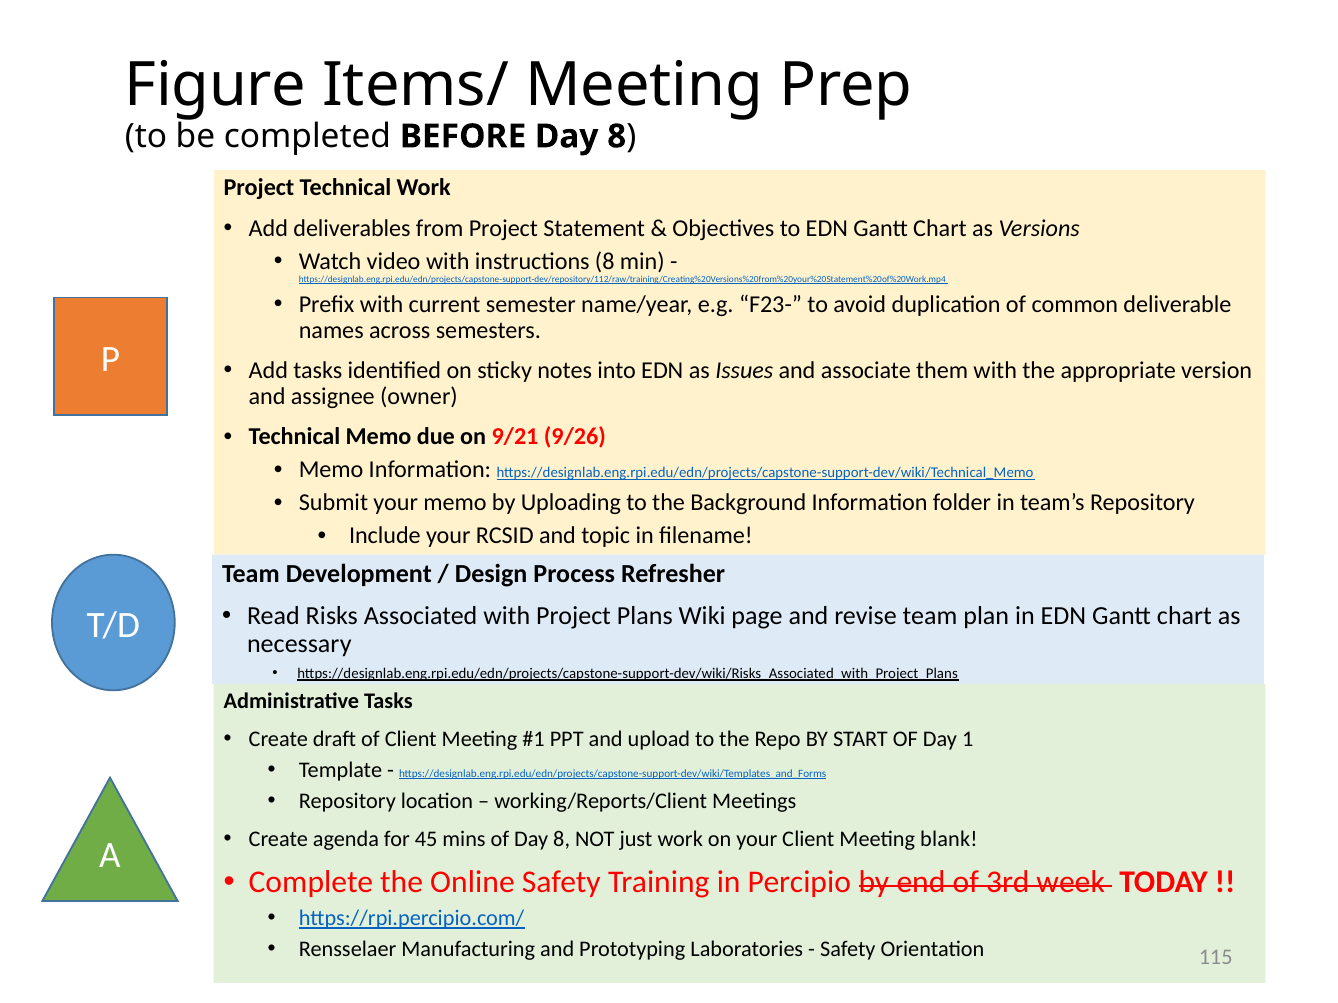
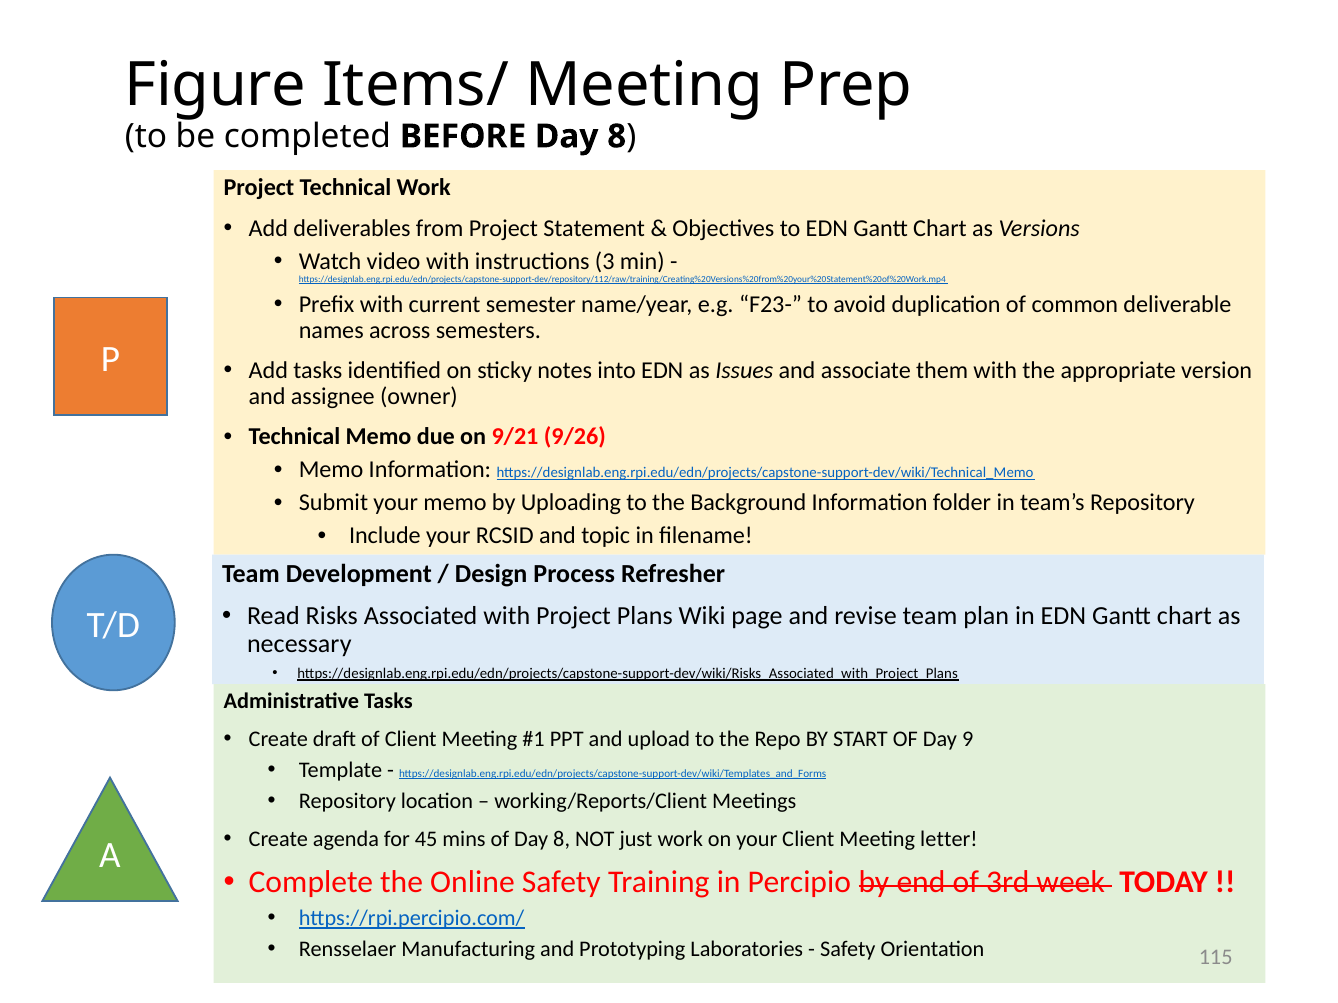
instructions 8: 8 -> 3
1: 1 -> 9
blank: blank -> letter
